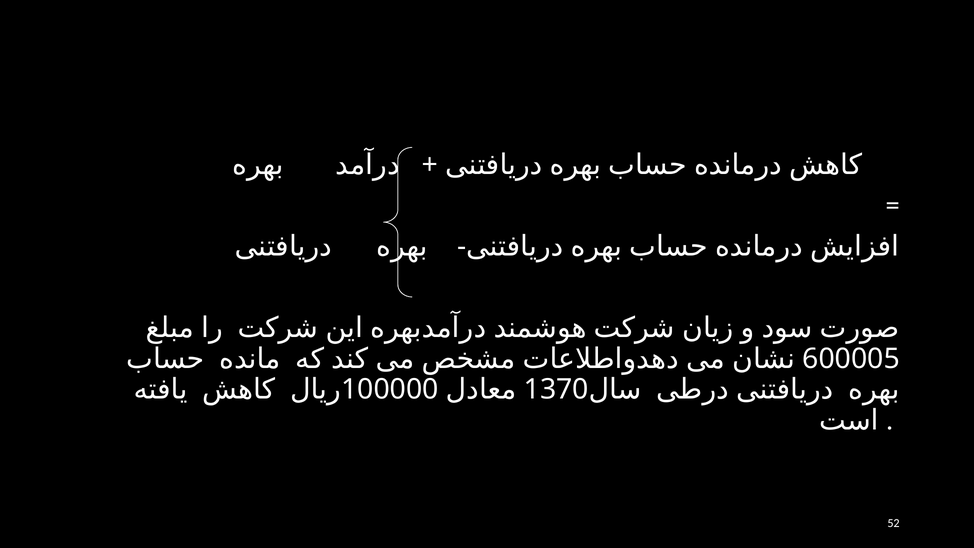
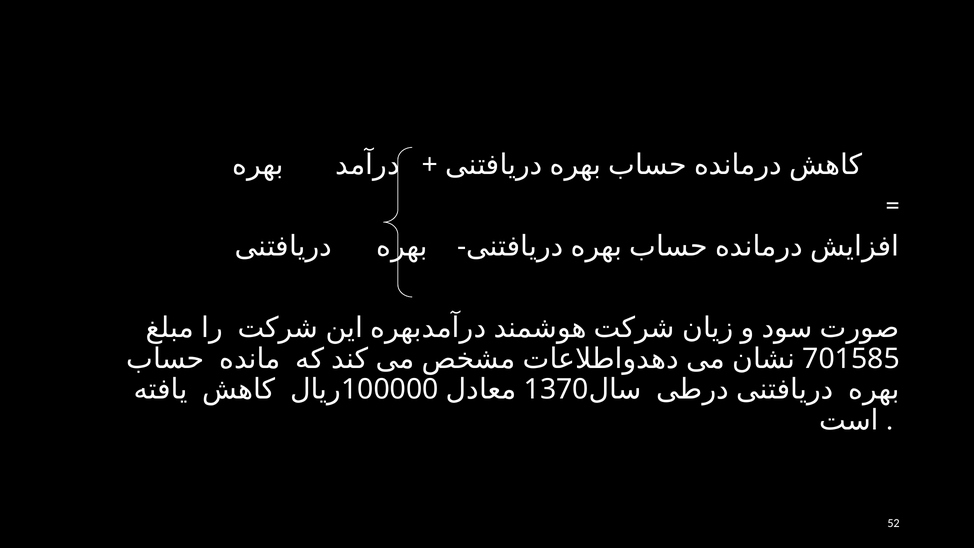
600005: 600005 -> 701585
